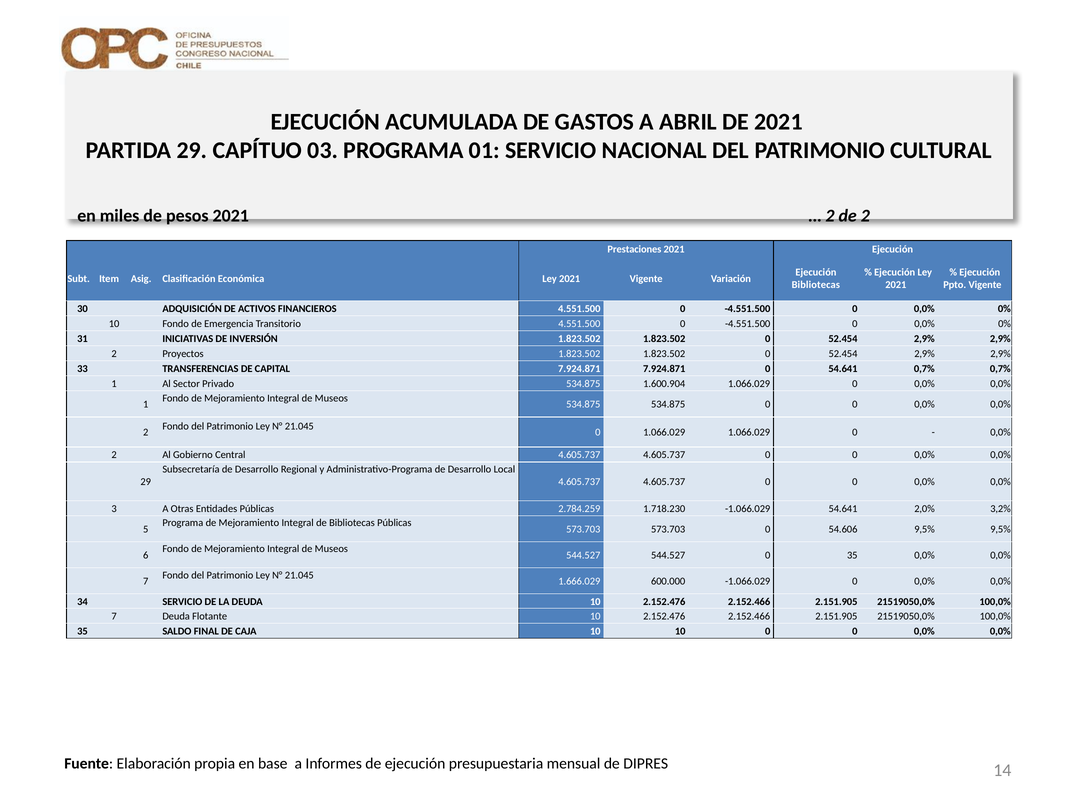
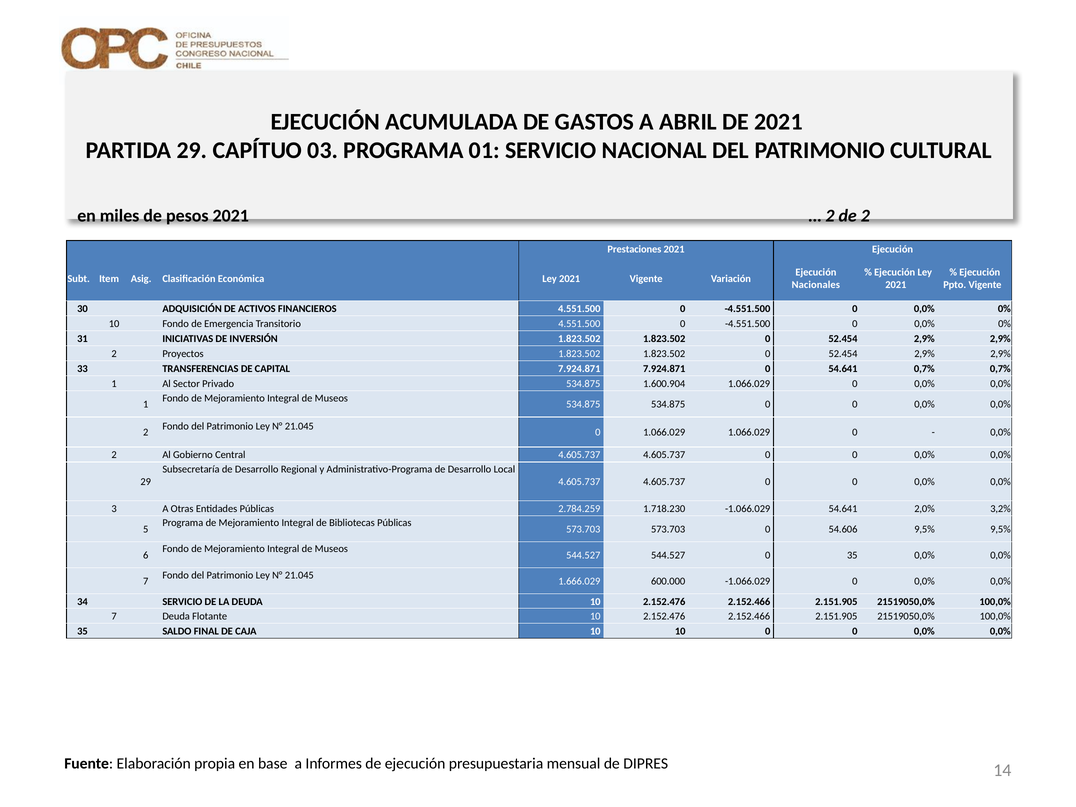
Bibliotecas at (816, 285): Bibliotecas -> Nacionales
